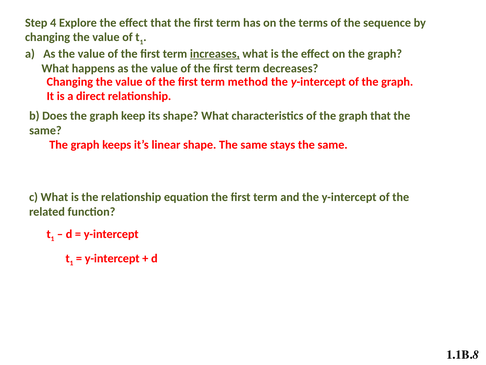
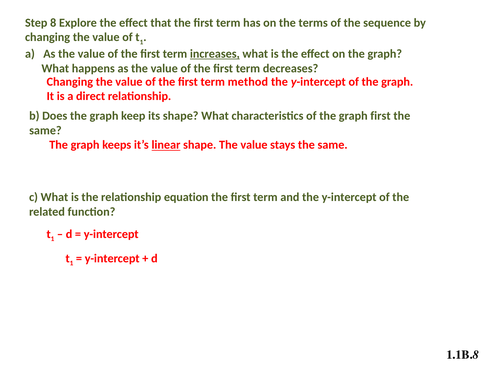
4: 4 -> 8
graph that: that -> first
linear underline: none -> present
shape The same: same -> value
